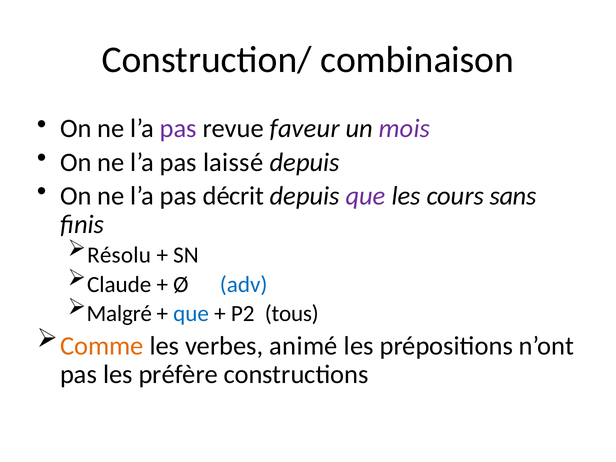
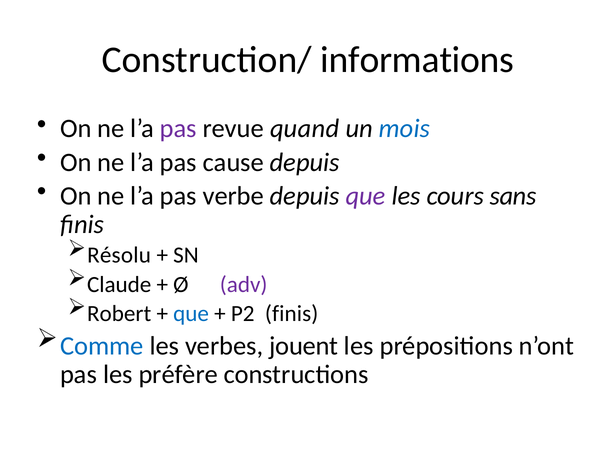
combinaison: combinaison -> informations
faveur: faveur -> quand
mois colour: purple -> blue
laissé: laissé -> cause
décrit: décrit -> verbe
adv colour: blue -> purple
Malgré: Malgré -> Robert
P2 tous: tous -> finis
Comme colour: orange -> blue
animé: animé -> jouent
